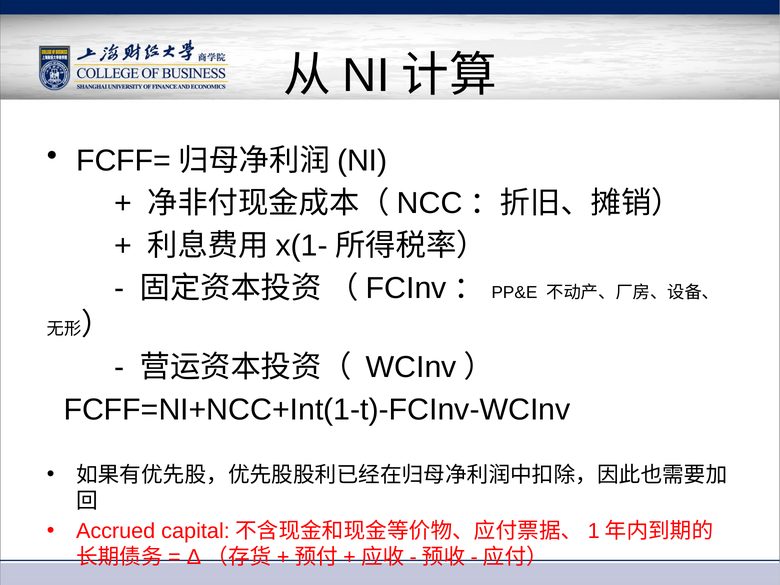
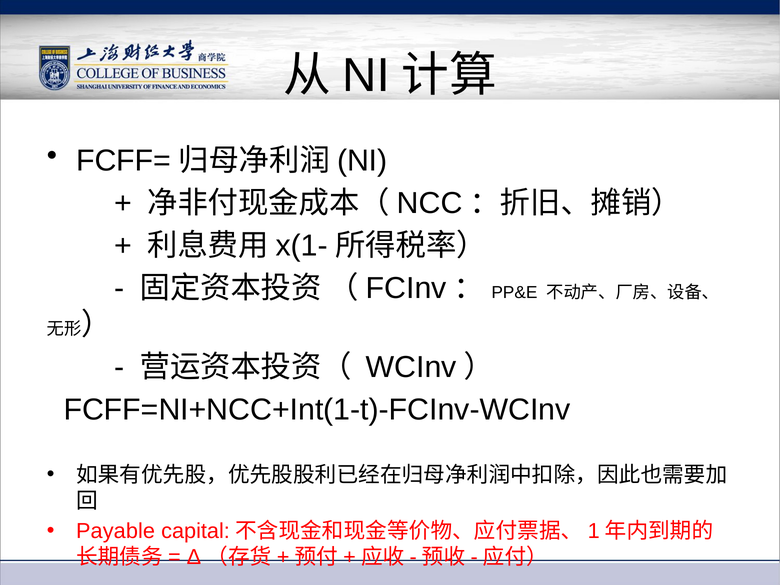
Accrued: Accrued -> Payable
